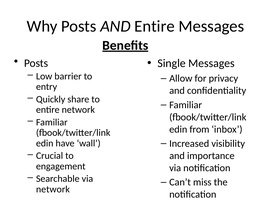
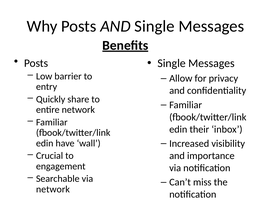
AND Entire: Entire -> Single
from: from -> their
